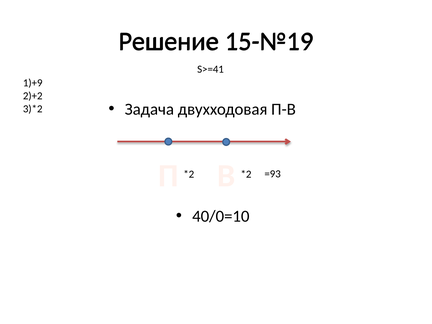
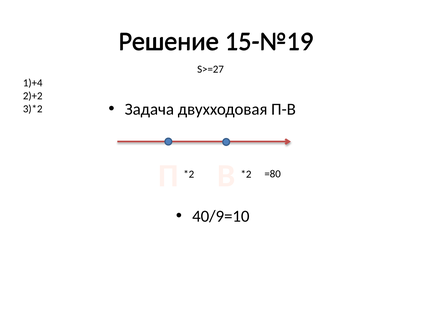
S>=41: S>=41 -> S>=27
1)+9: 1)+9 -> 1)+4
=93: =93 -> =80
40/0=10: 40/0=10 -> 40/9=10
